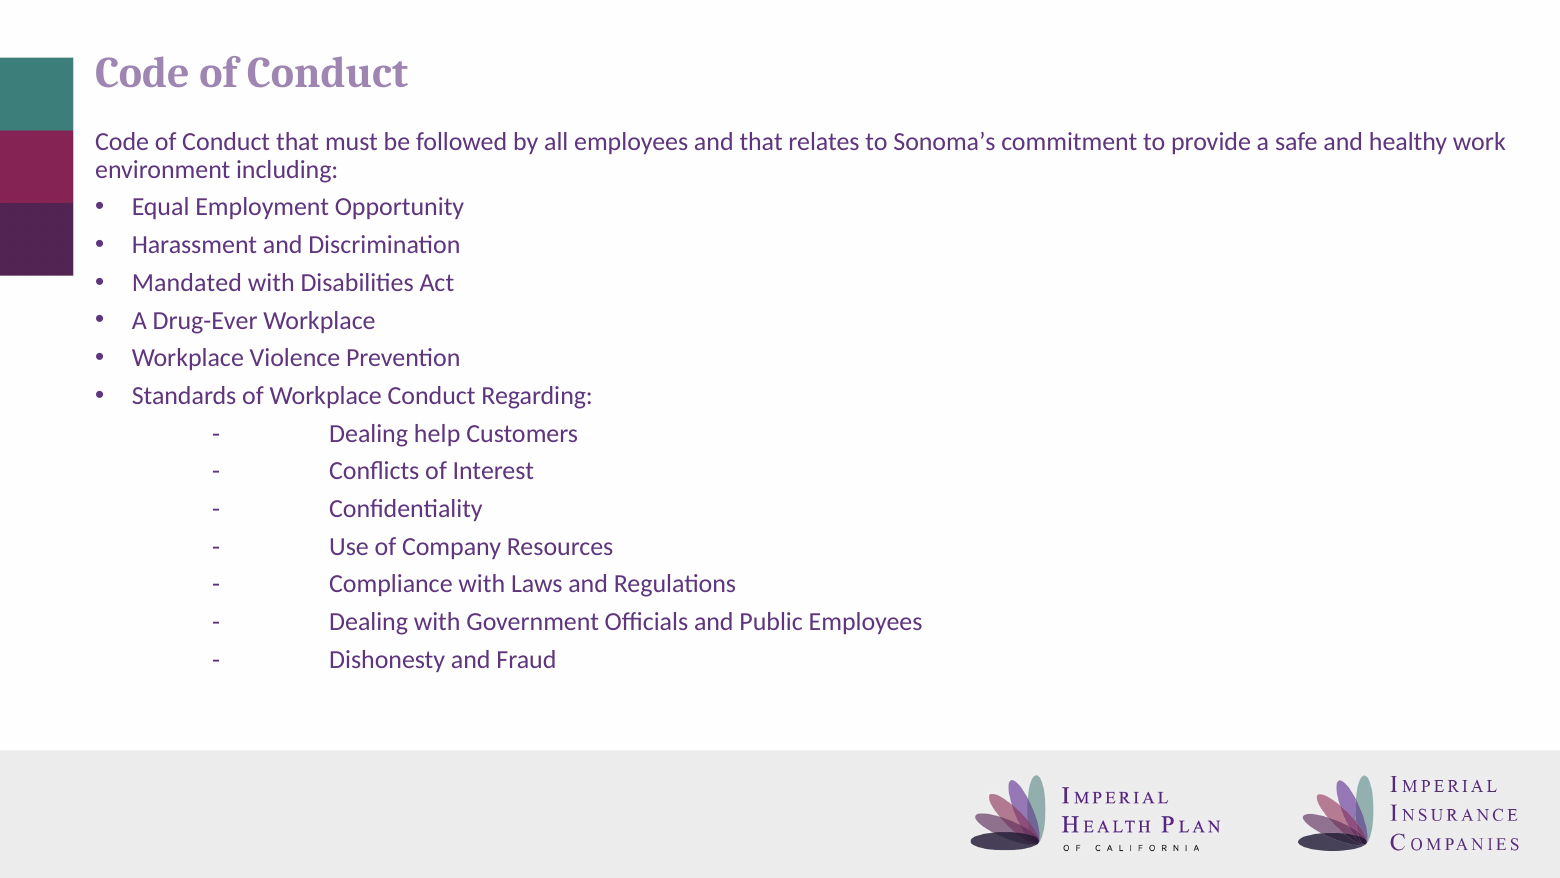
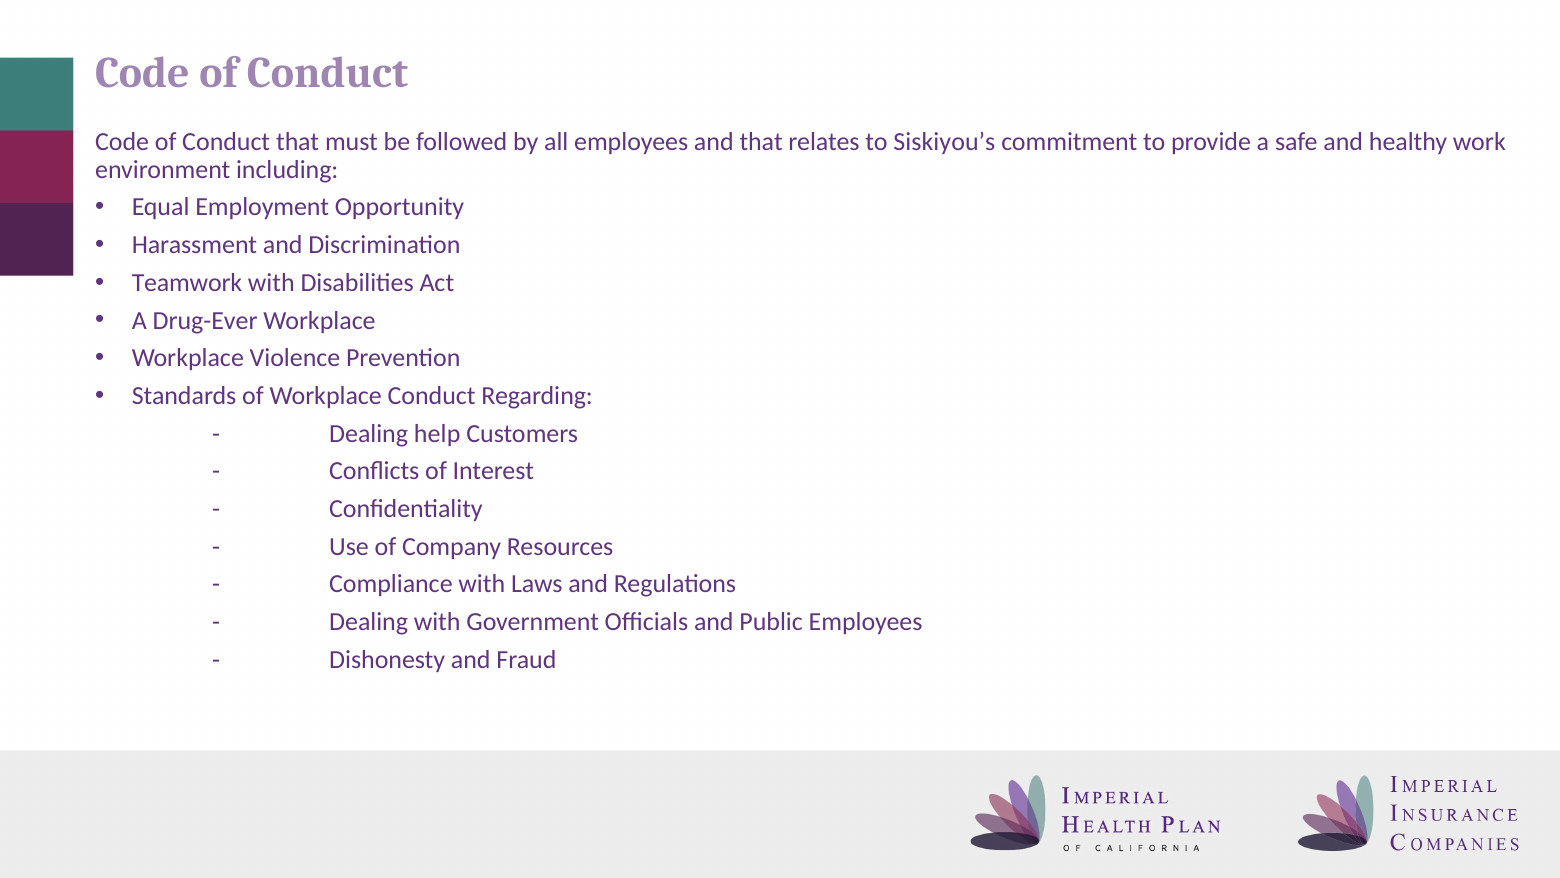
Sonoma’s: Sonoma’s -> Siskiyou’s
Mandated: Mandated -> Teamwork
